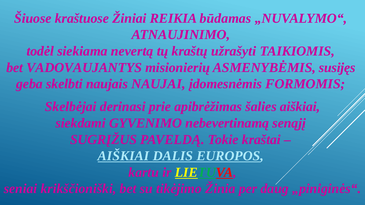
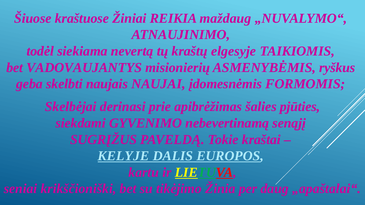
būdamas: būdamas -> maždaug
užrašyti: užrašyti -> elgesyje
susijęs: susijęs -> ryškus
šalies aiškiai: aiškiai -> pjūties
AIŠKIAI at (123, 156): AIŠKIAI -> KELYJE
„piniginės“: „piniginės“ -> „apaštalai“
